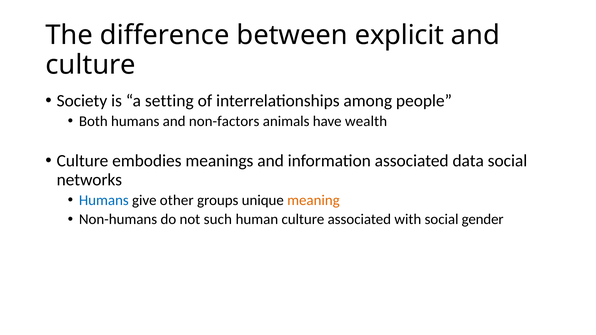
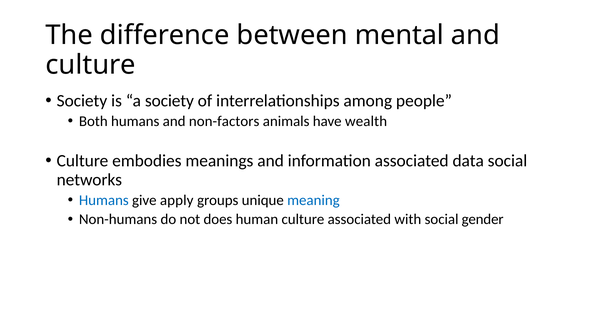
explicit: explicit -> mental
a setting: setting -> society
other: other -> apply
meaning colour: orange -> blue
such: such -> does
